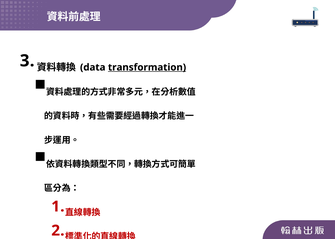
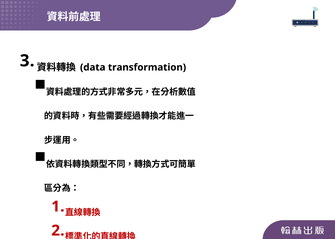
transformation underline: present -> none
